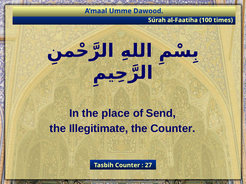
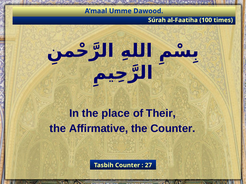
Send: Send -> Their
Illegitimate: Illegitimate -> Affirmative
